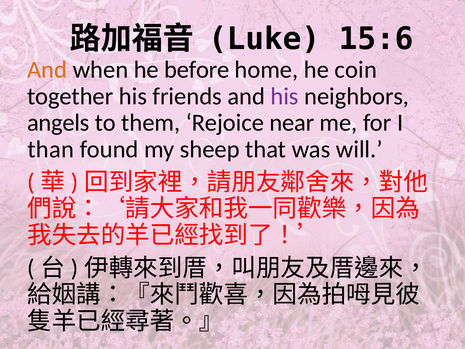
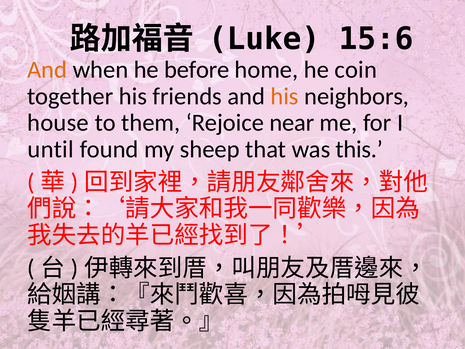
his at (285, 96) colour: purple -> orange
angels: angels -> house
than: than -> until
will: will -> this
